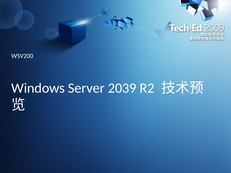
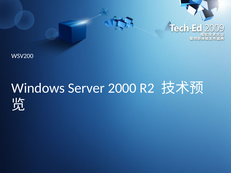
2039: 2039 -> 2000
